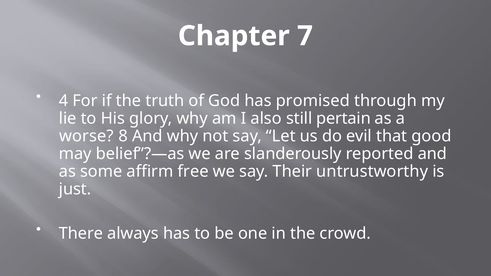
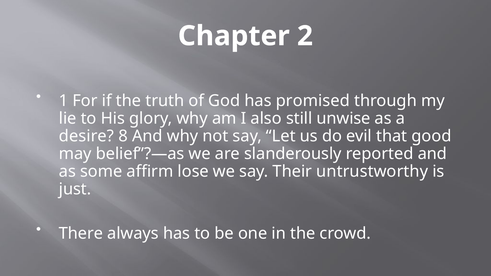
7: 7 -> 2
4: 4 -> 1
pertain: pertain -> unwise
worse: worse -> desire
free: free -> lose
